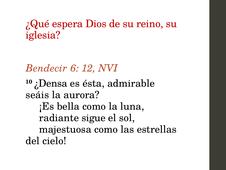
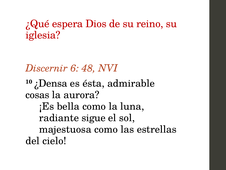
Bendecir: Bendecir -> Discernir
12: 12 -> 48
seáis: seáis -> cosas
